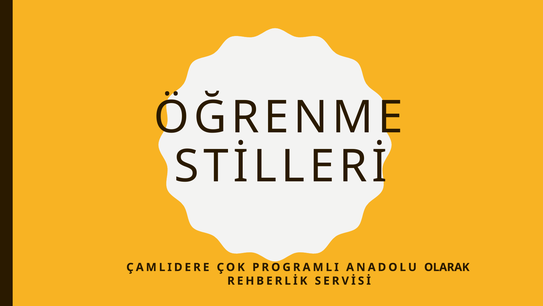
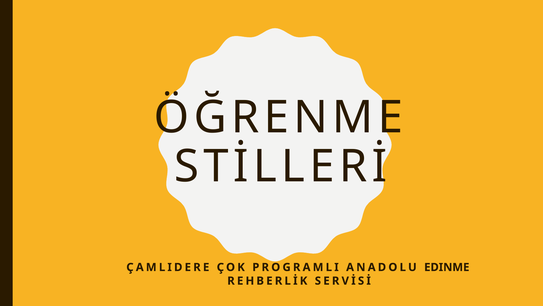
OLARAK: OLARAK -> EDINME
